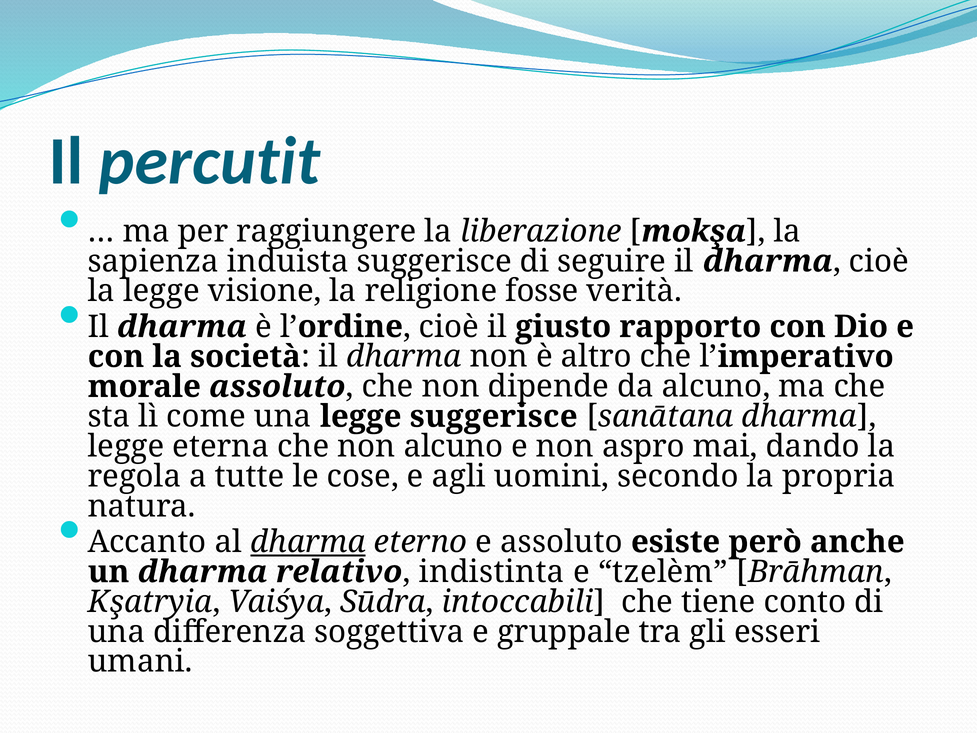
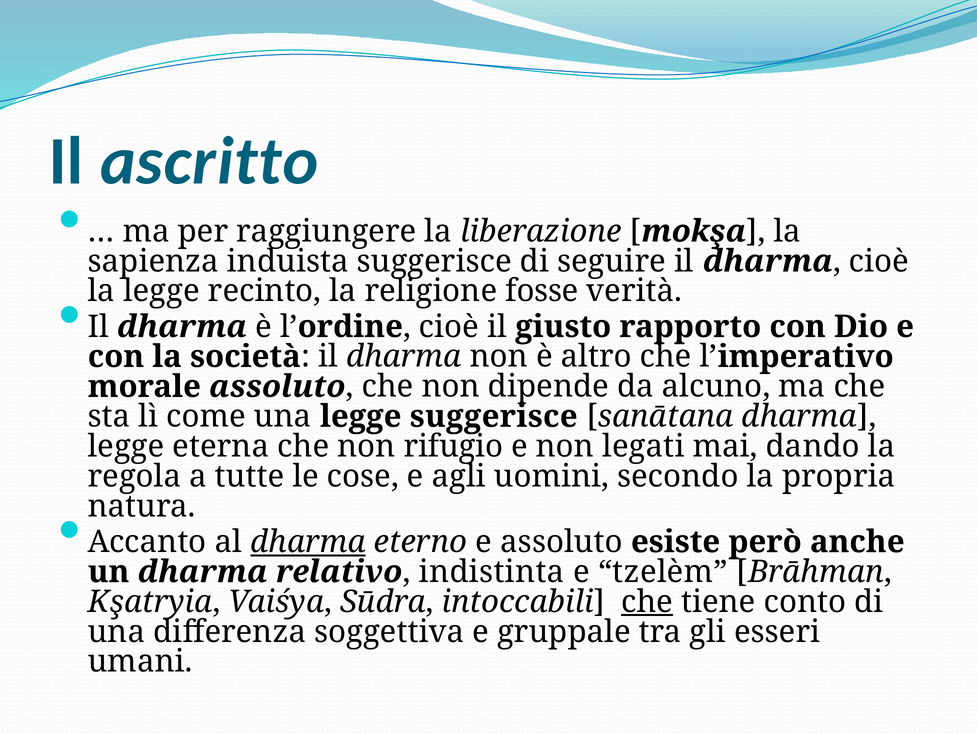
percutit: percutit -> ascritto
visione: visione -> recinto
non alcuno: alcuno -> rifugio
aspro: aspro -> legati
che at (647, 602) underline: none -> present
